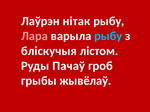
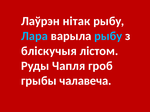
Лара colour: pink -> light blue
Пачаў: Пачаў -> Чапля
жывёлаў: жывёлаў -> чалавеча
